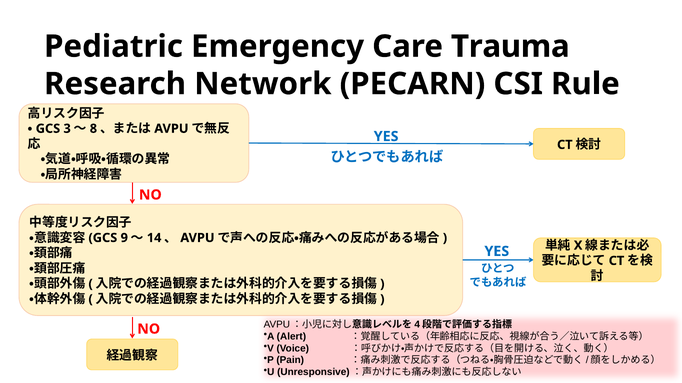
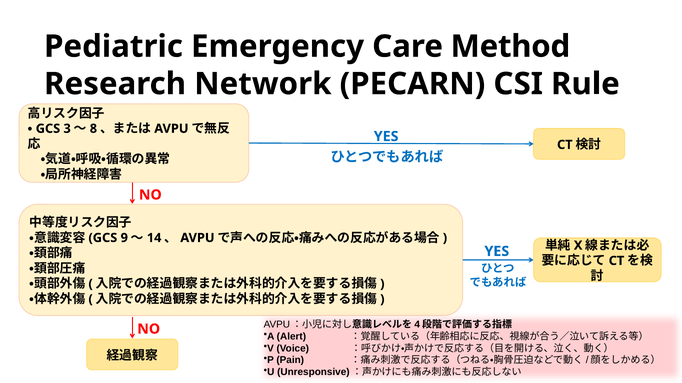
Trauma: Trauma -> Method
